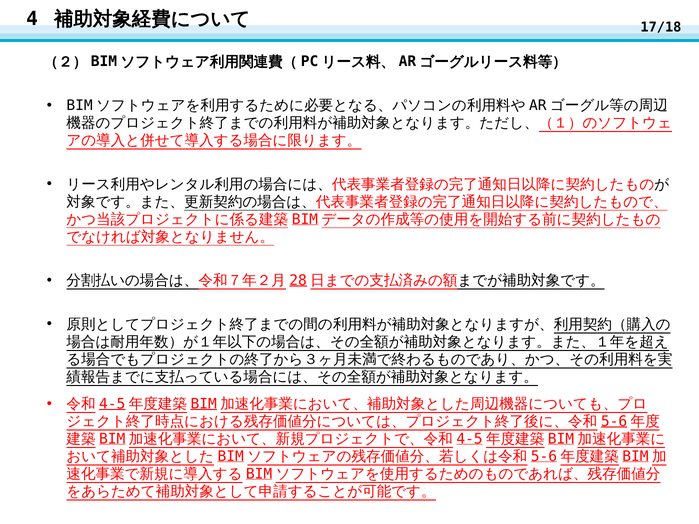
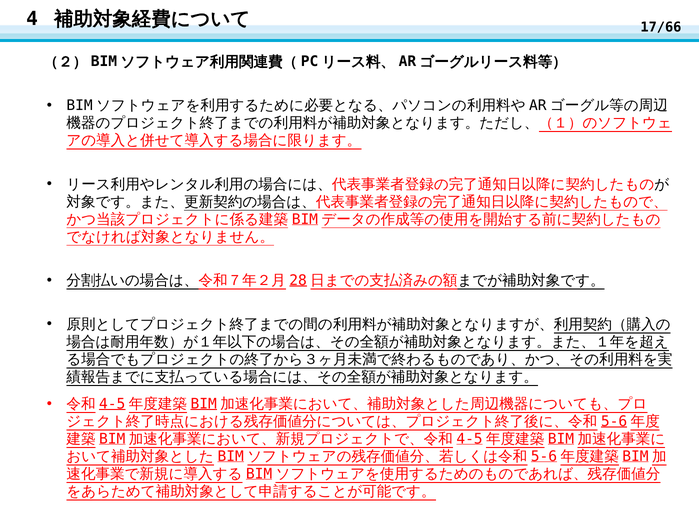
17/18: 17/18 -> 17/66
